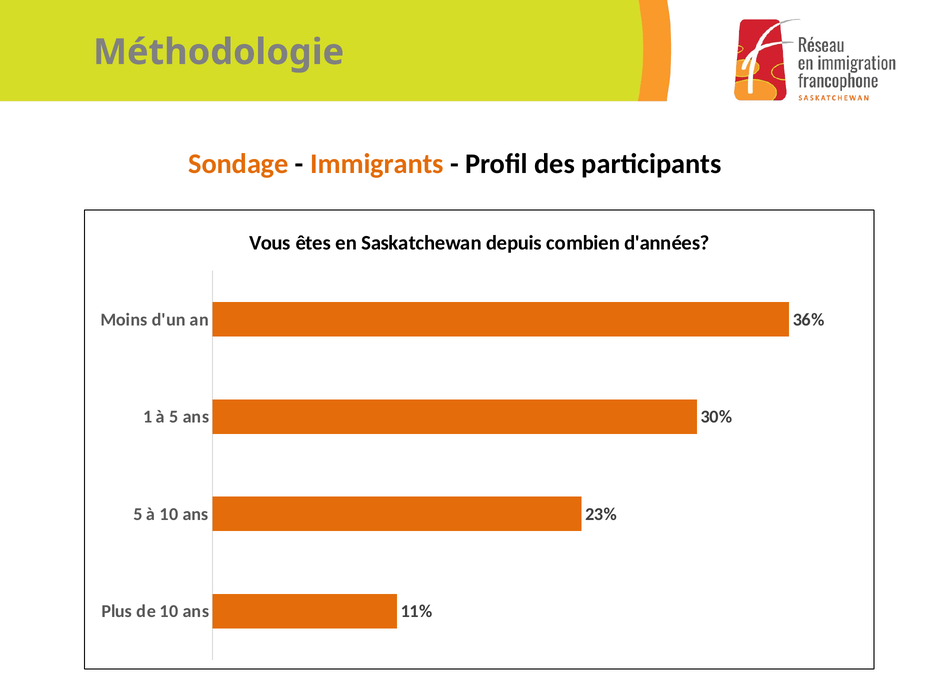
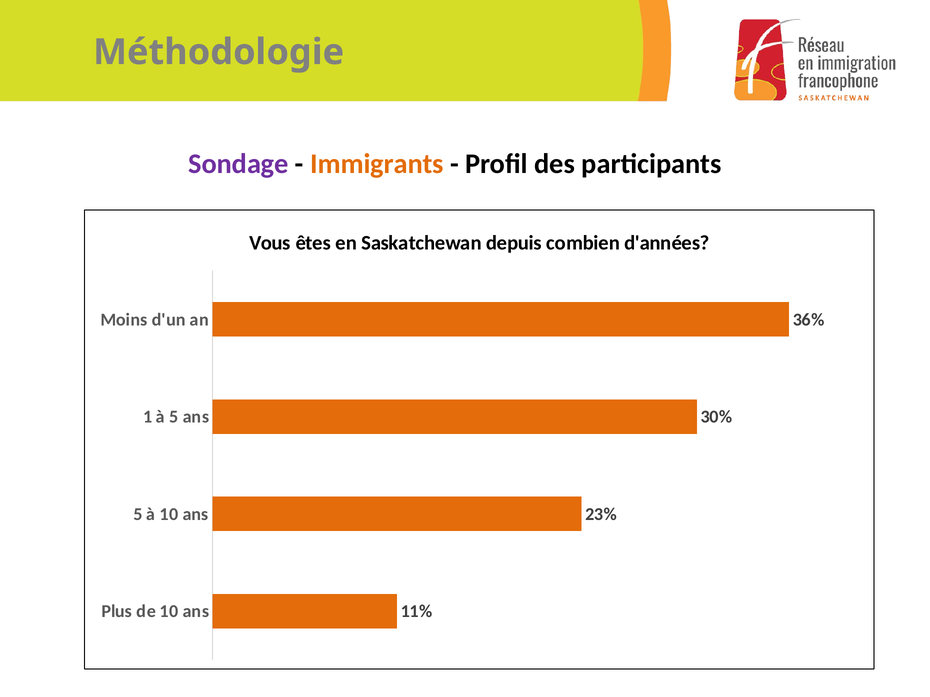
Sondage colour: orange -> purple
